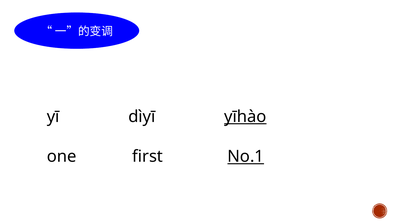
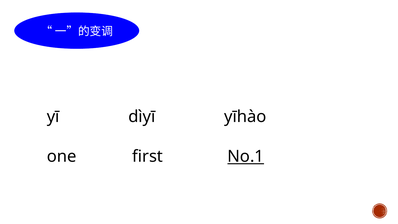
yīhào underline: present -> none
